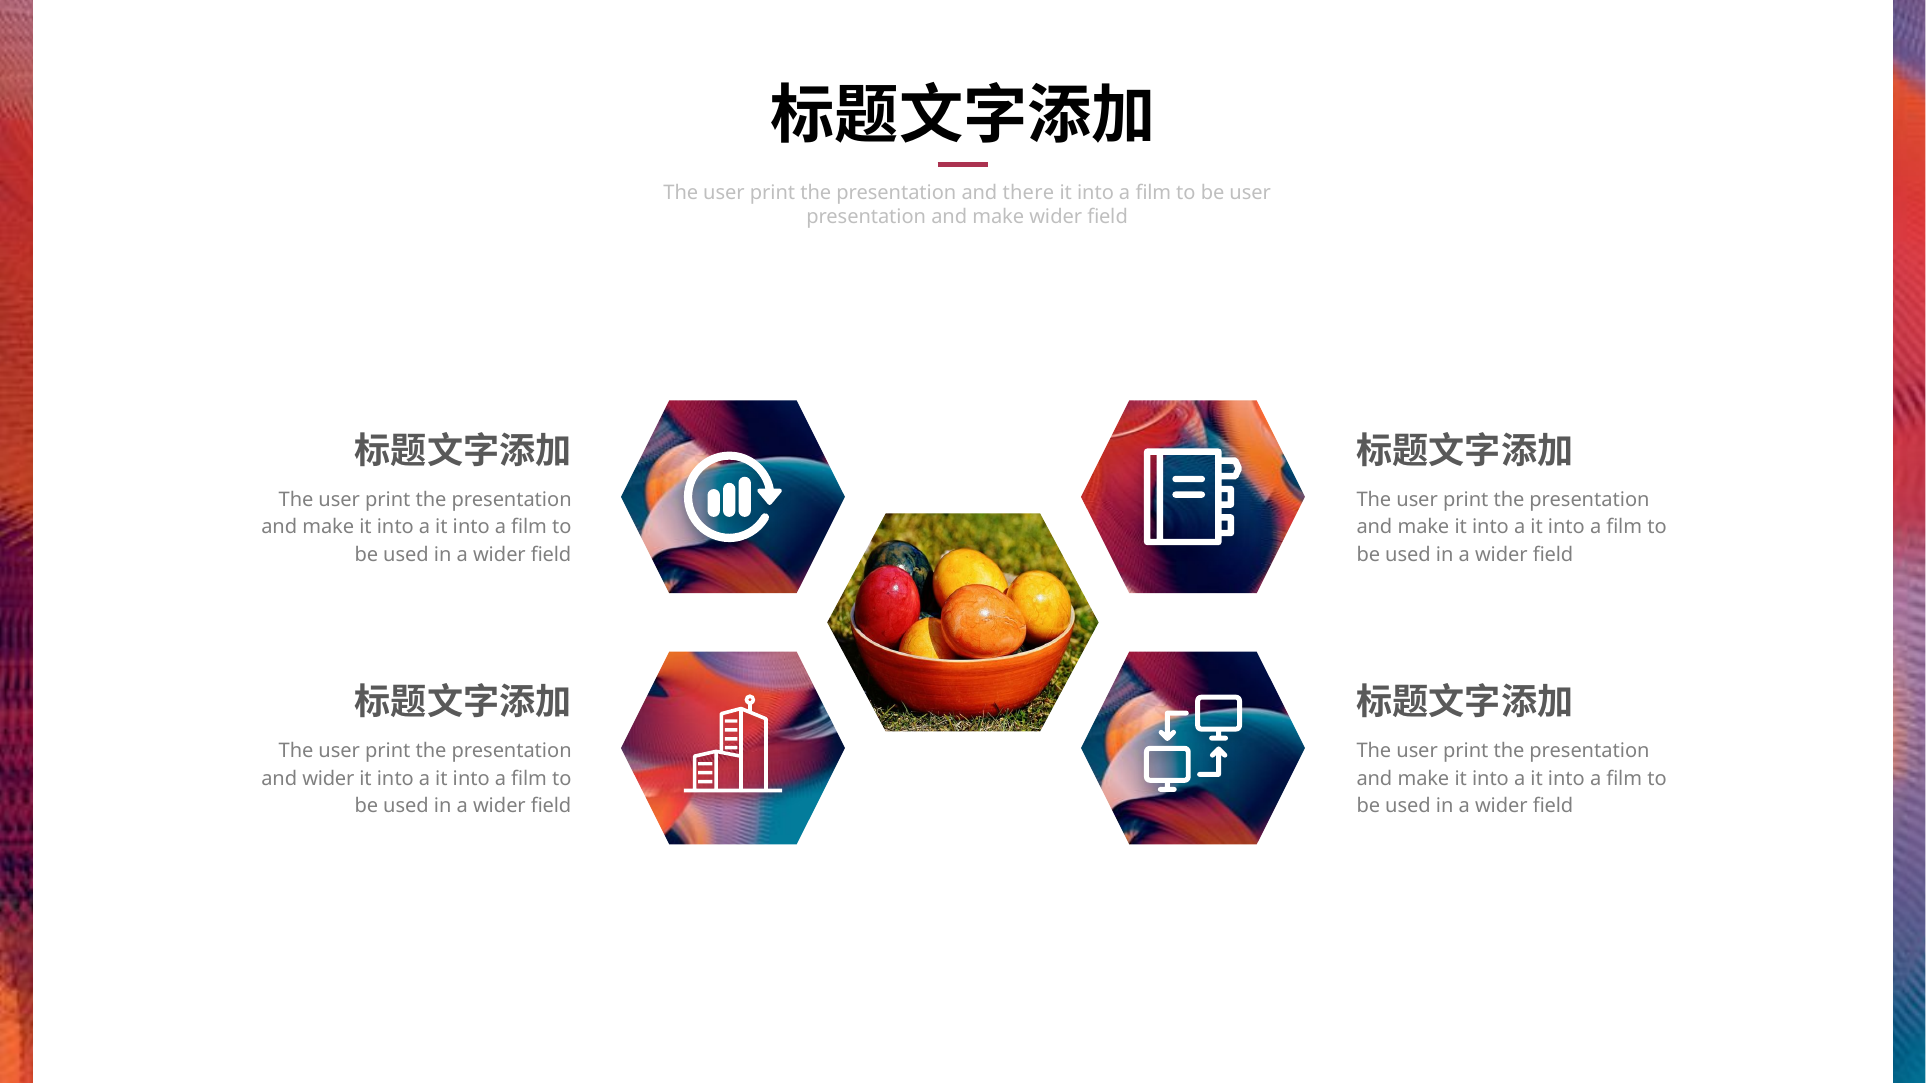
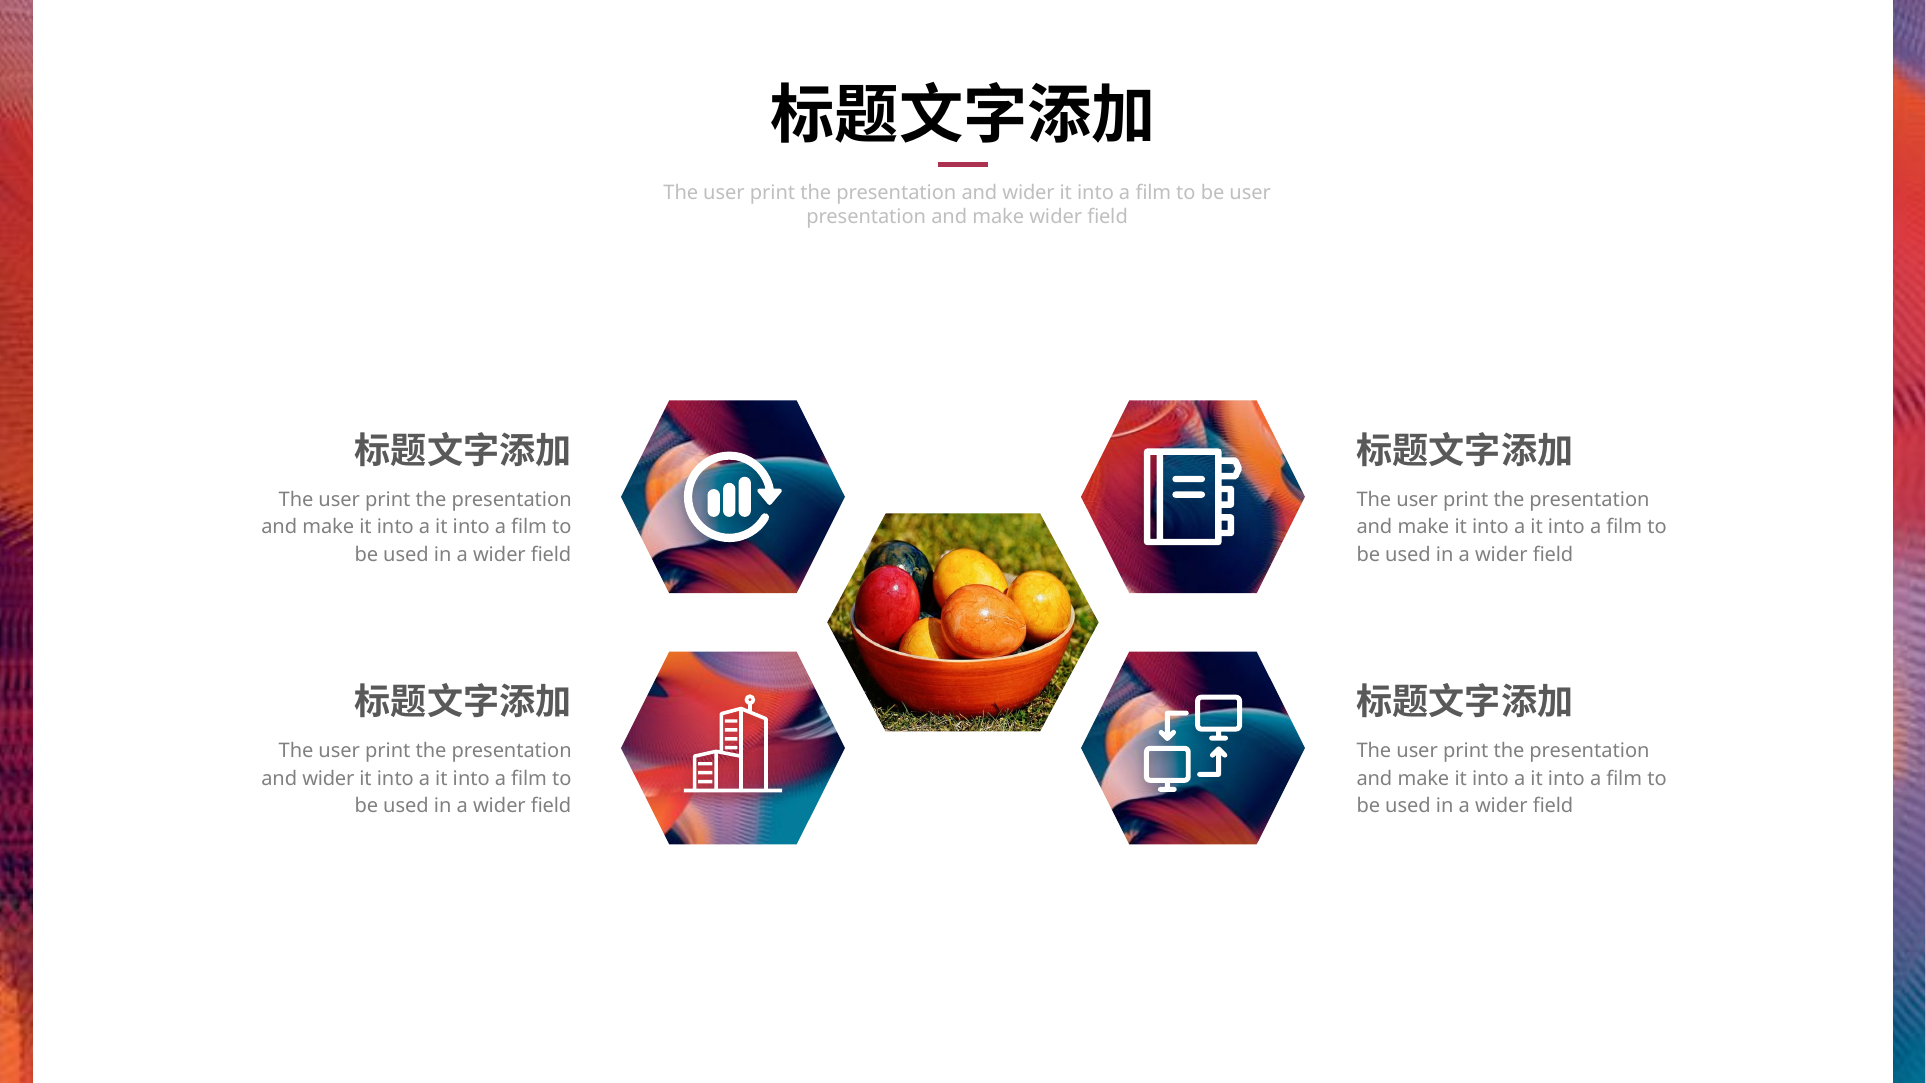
there at (1028, 193): there -> wider
